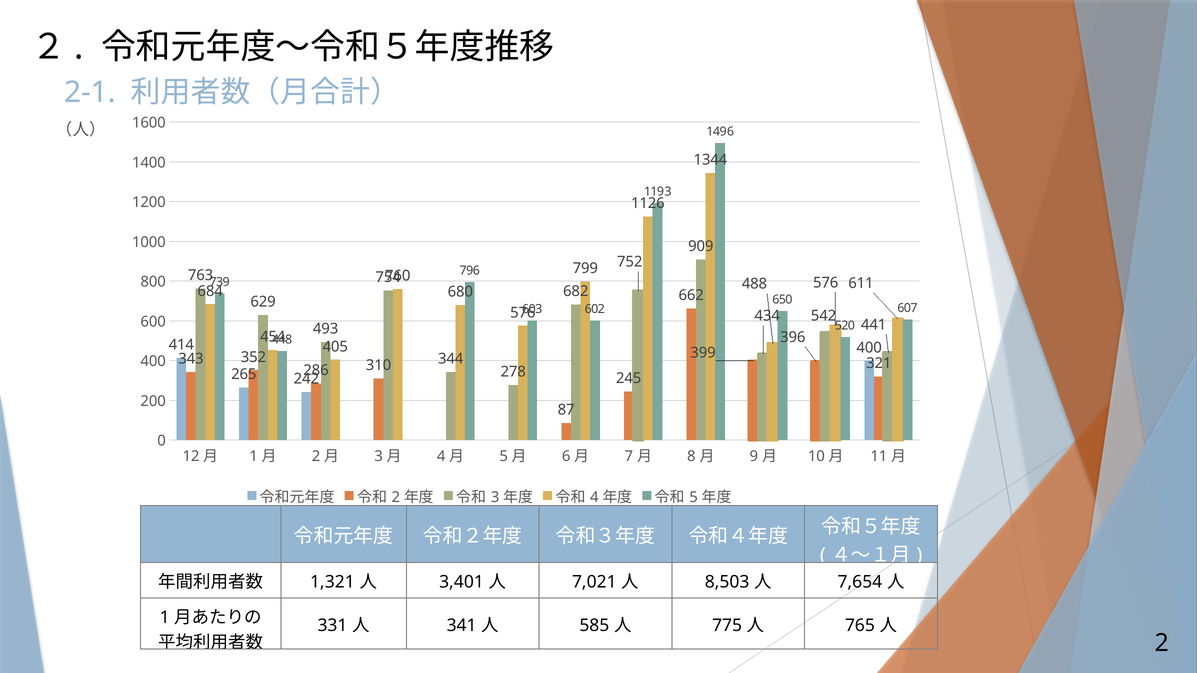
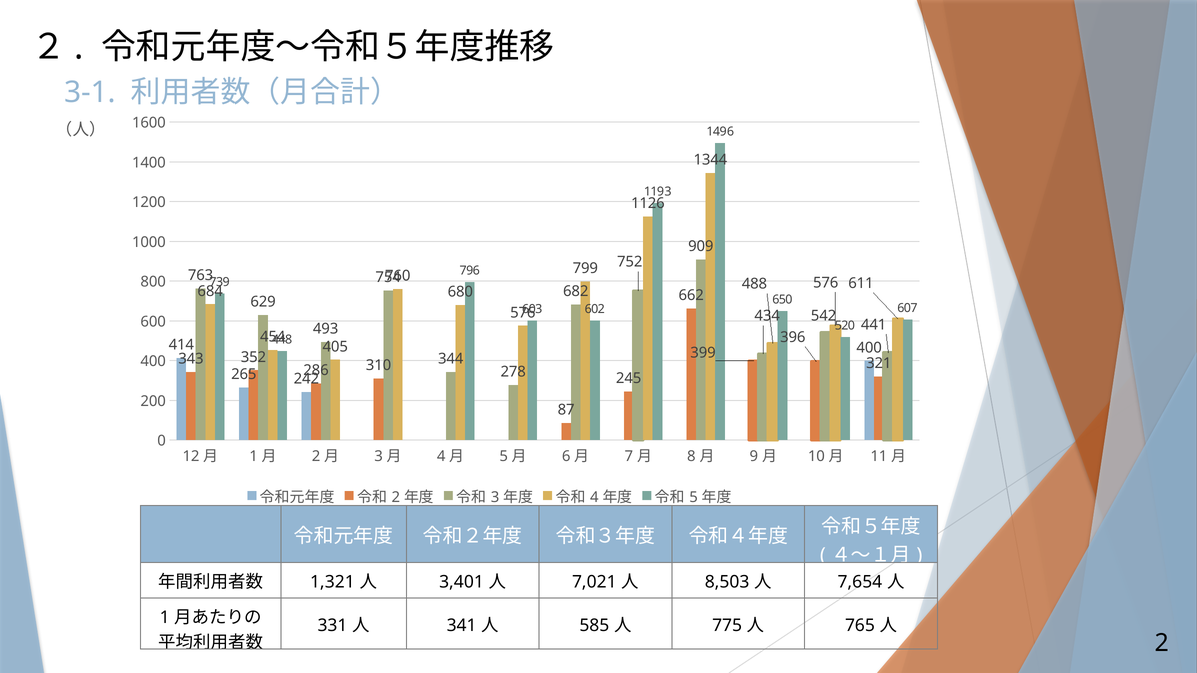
2-1: 2-1 -> 3-1
